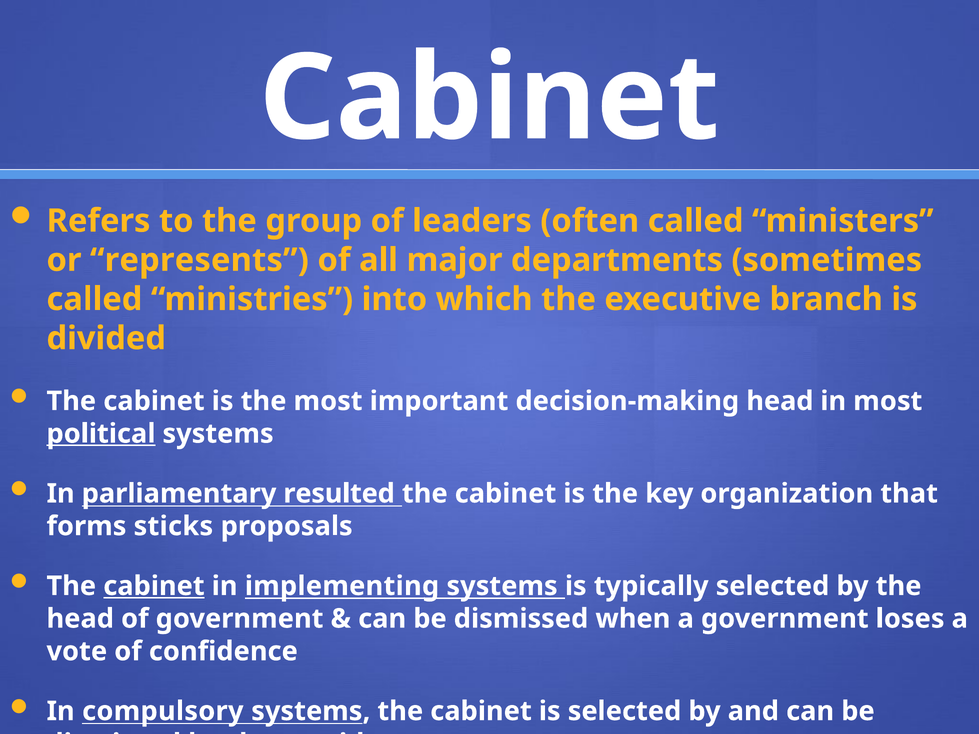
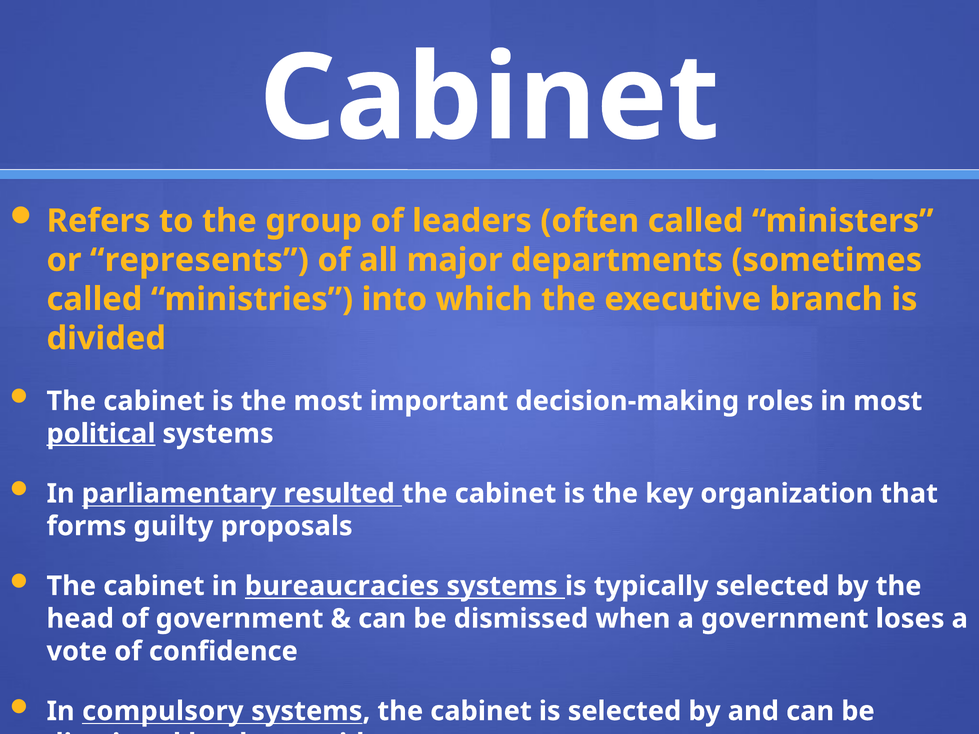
decision-making head: head -> roles
sticks: sticks -> guilty
cabinet at (154, 586) underline: present -> none
implementing: implementing -> bureaucracies
